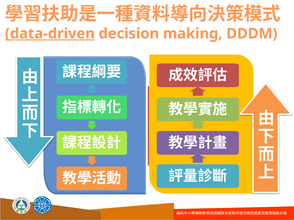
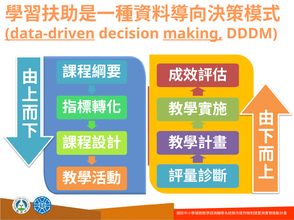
making underline: none -> present
